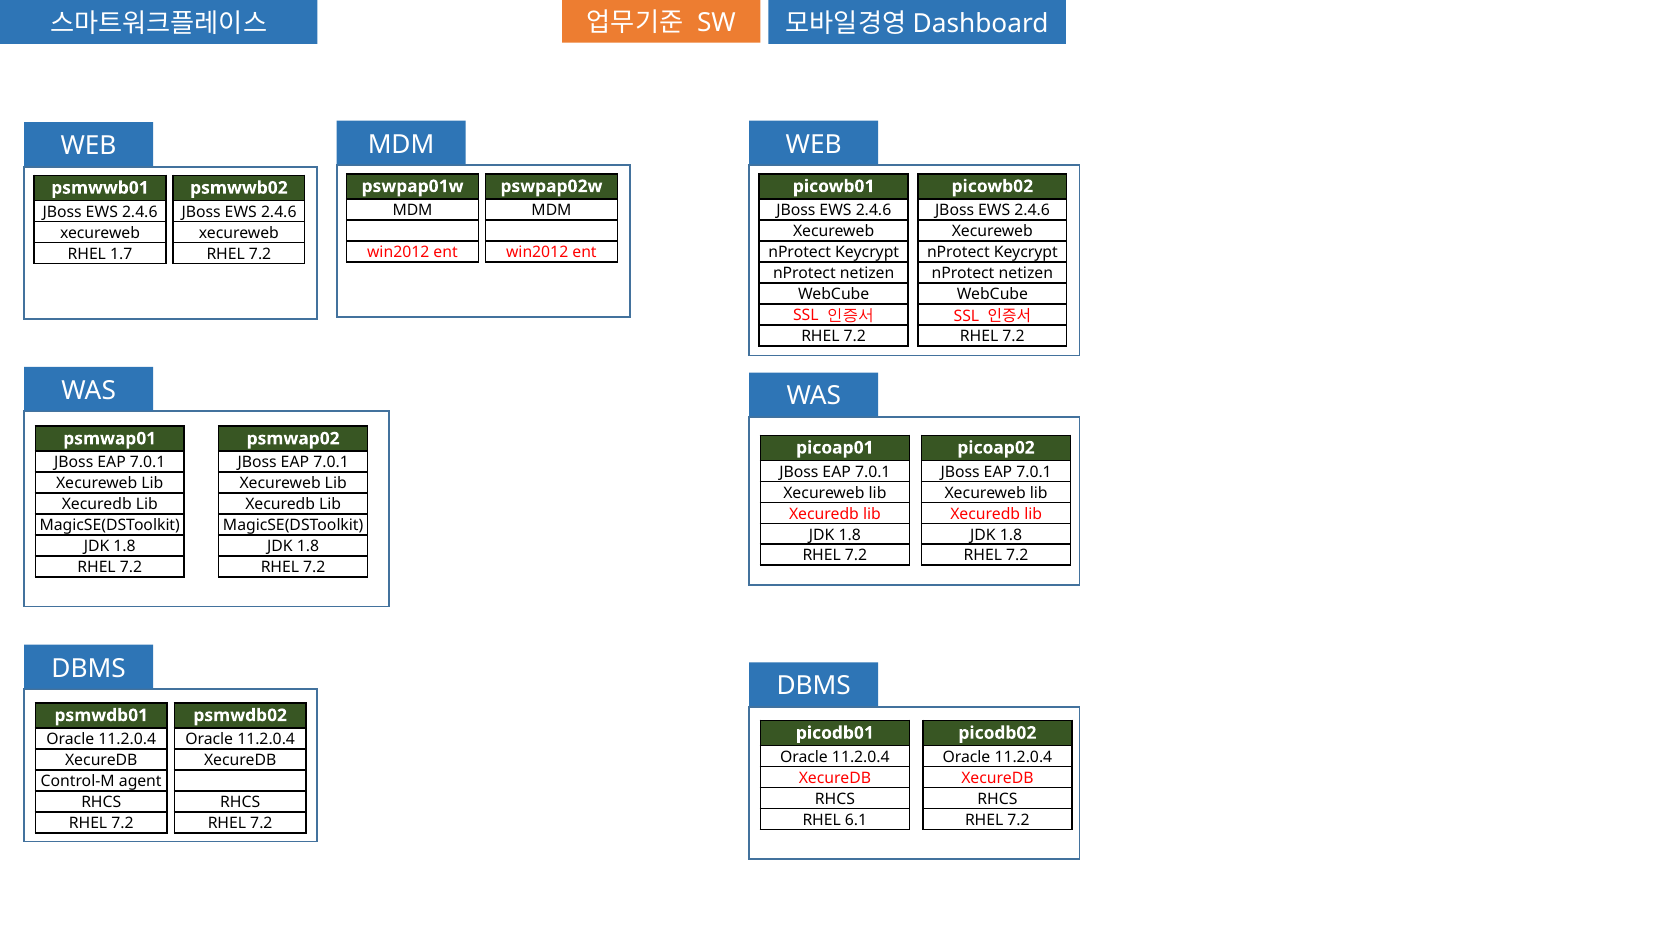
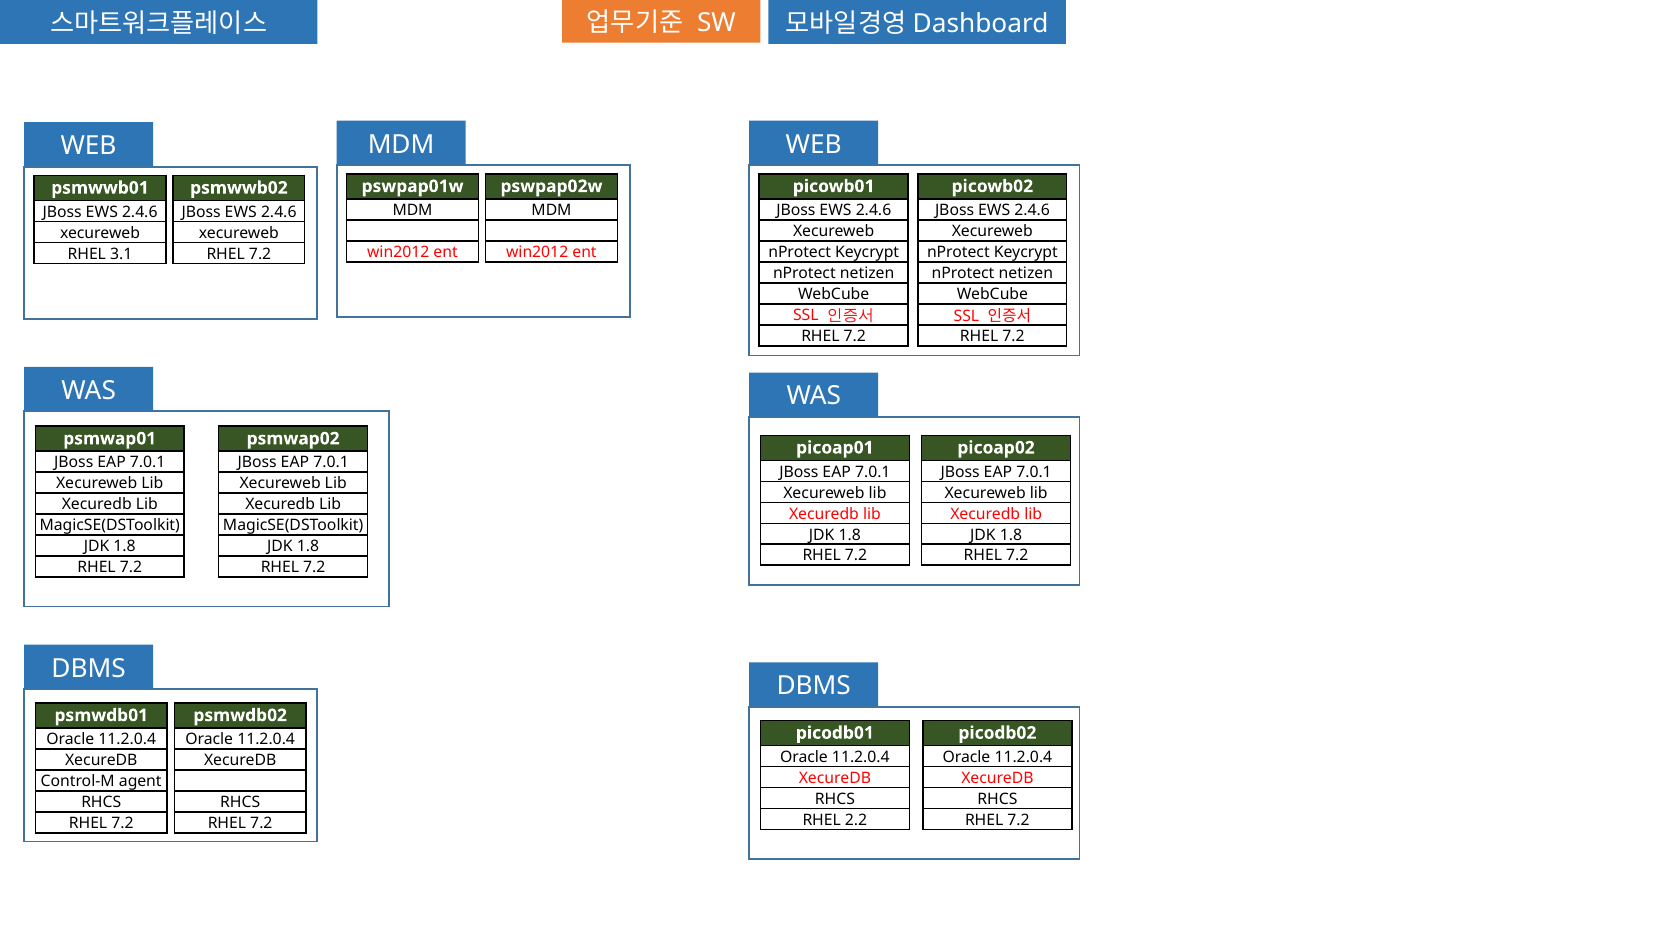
1.7: 1.7 -> 3.1
6.1: 6.1 -> 2.2
